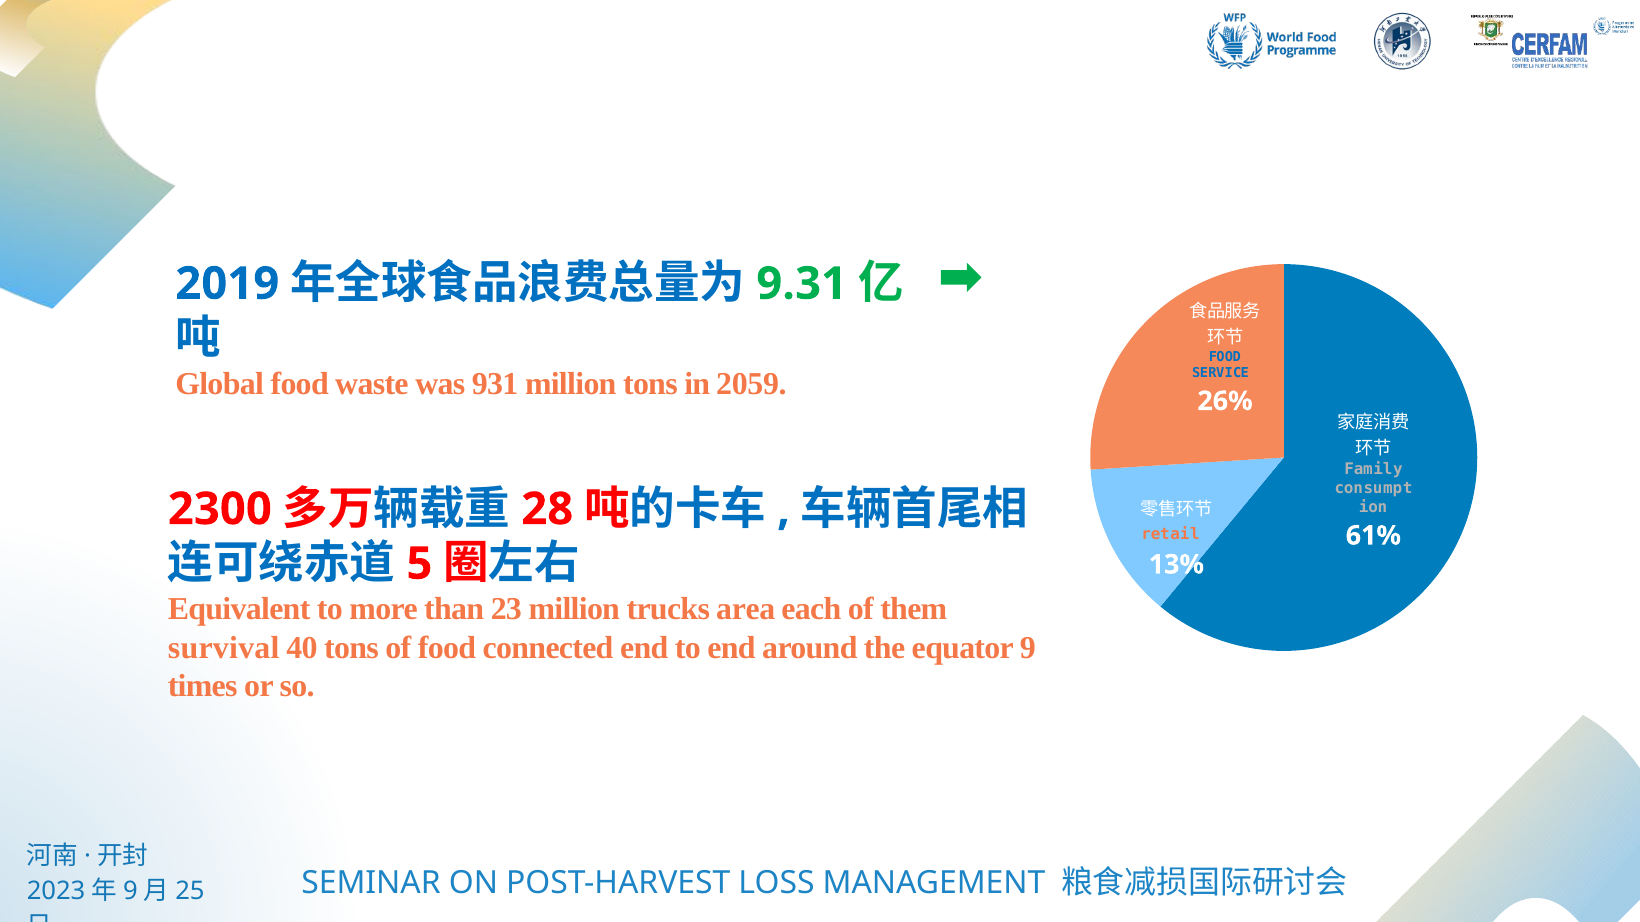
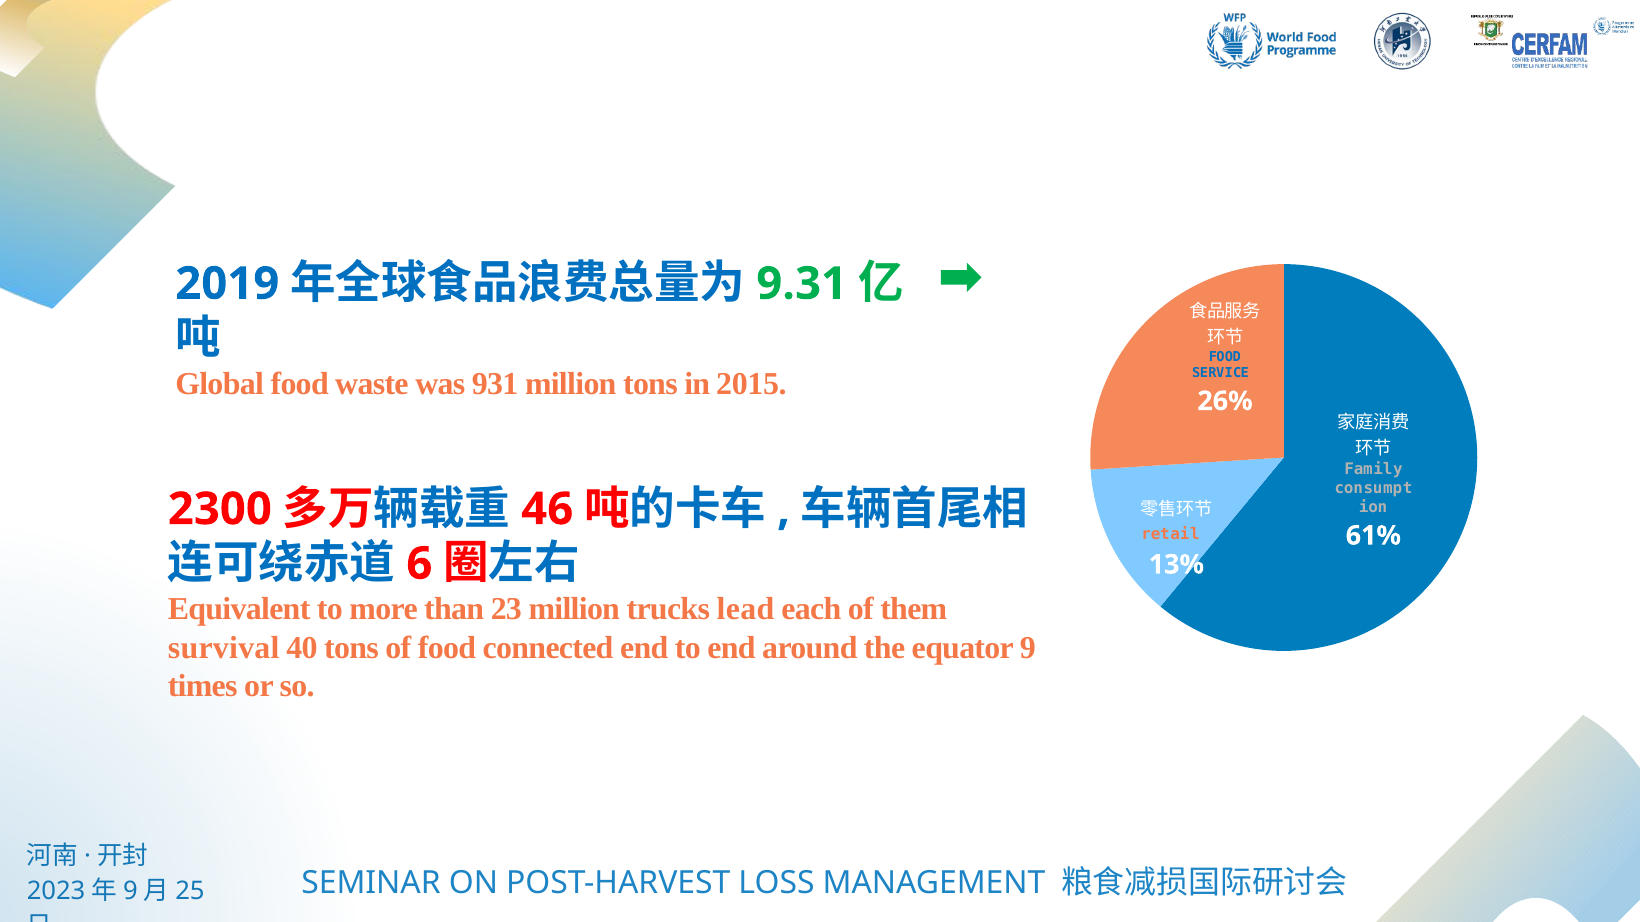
2059: 2059 -> 2015
28: 28 -> 46
5: 5 -> 6
area: area -> lead
